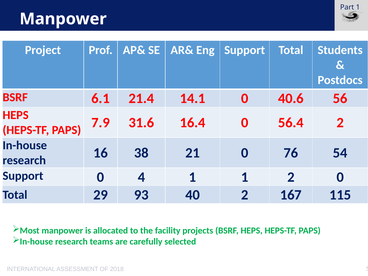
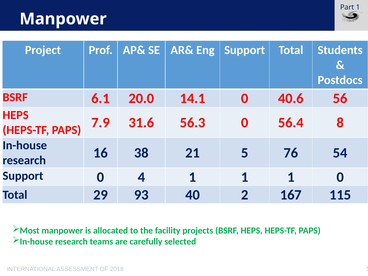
21.4: 21.4 -> 20.0
16.4: 16.4 -> 56.3
56.4 2: 2 -> 8
21 0: 0 -> 5
1 1 2: 2 -> 1
